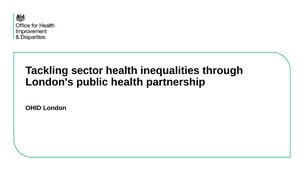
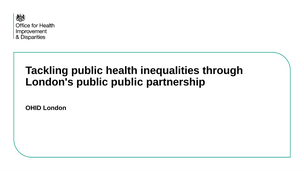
Tackling sector: sector -> public
public health: health -> public
